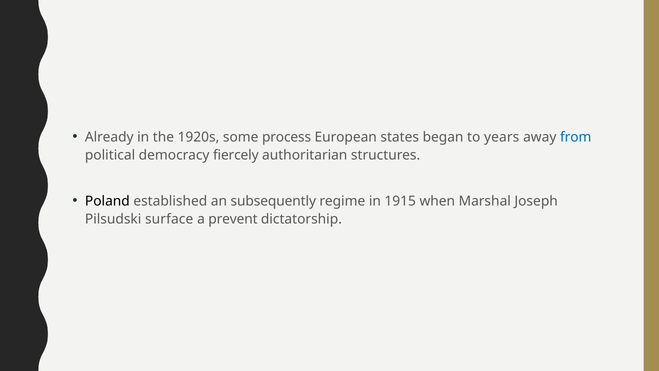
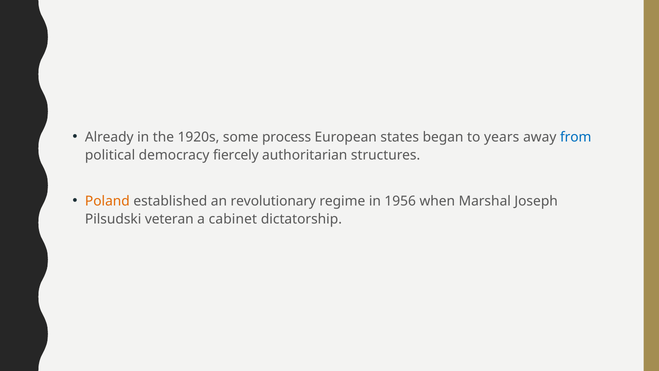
Poland colour: black -> orange
subsequently: subsequently -> revolutionary
1915: 1915 -> 1956
surface: surface -> veteran
prevent: prevent -> cabinet
